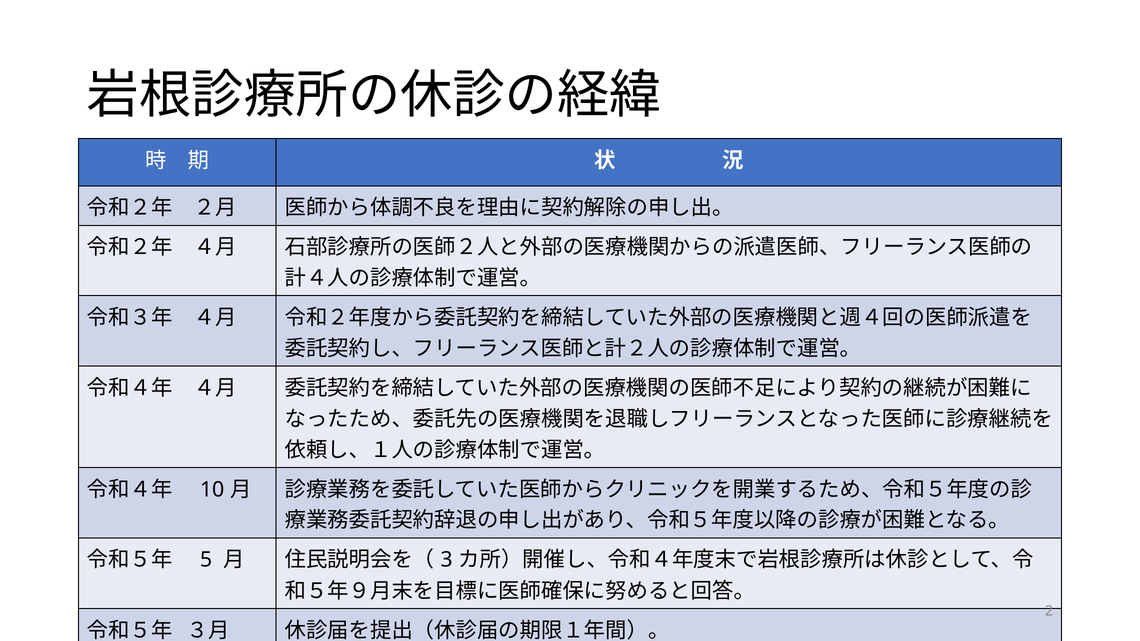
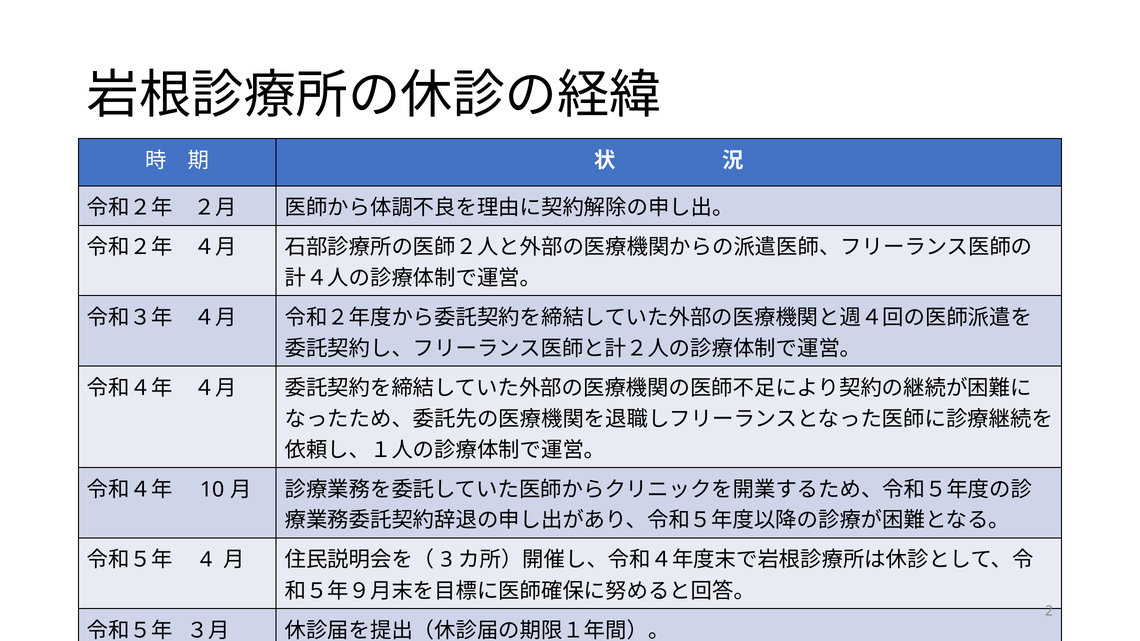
5: 5 -> 4
